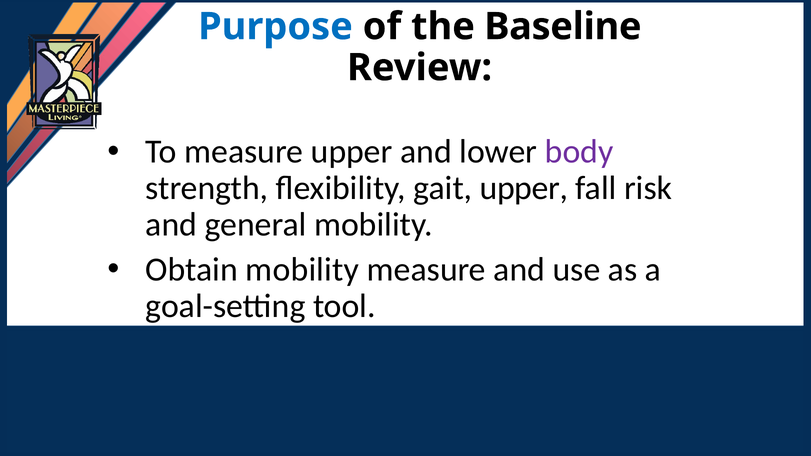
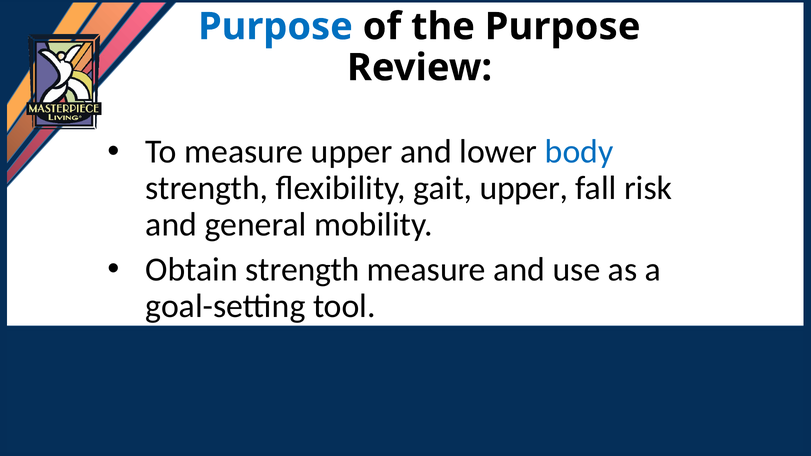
the Baseline: Baseline -> Purpose
body colour: purple -> blue
Obtain mobility: mobility -> strength
